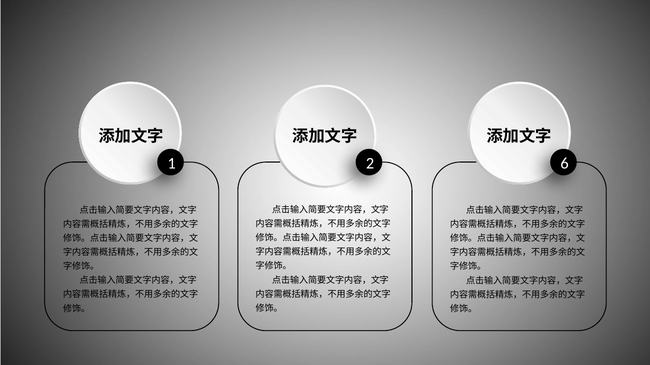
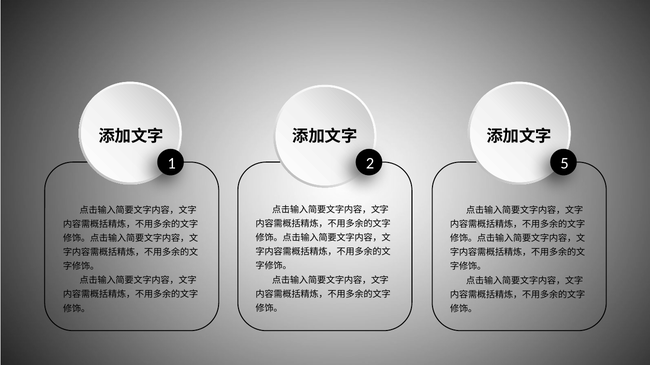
6: 6 -> 5
